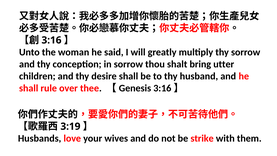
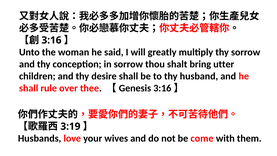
strike: strike -> come
